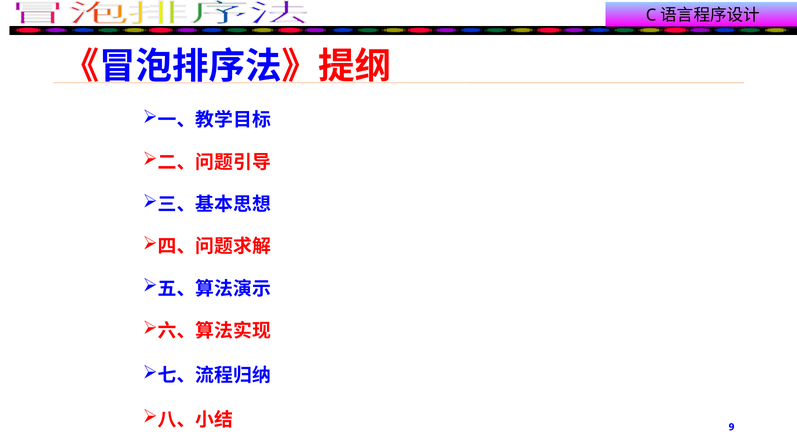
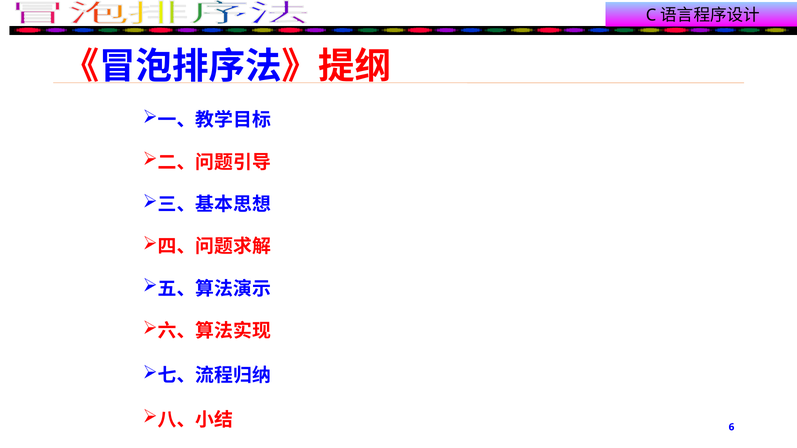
9: 9 -> 6
